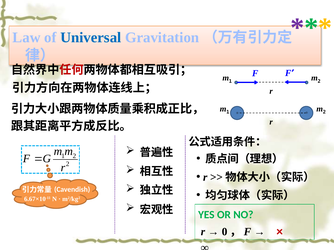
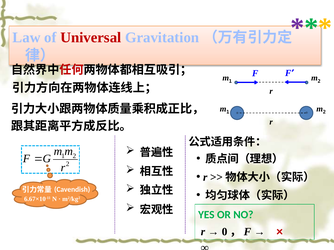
Universal colour: blue -> red
